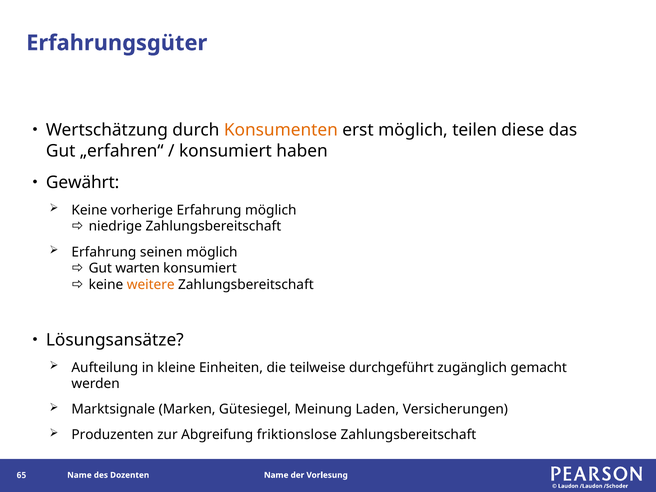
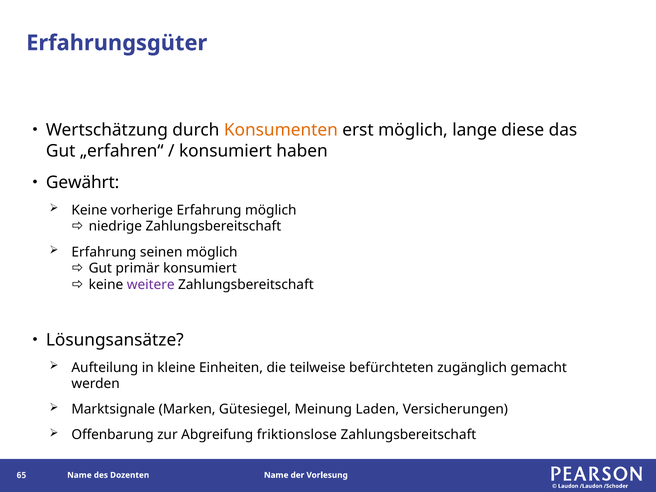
teilen: teilen -> lange
warten: warten -> primär
weitere colour: orange -> purple
durchgeführt: durchgeführt -> befürchteten
Produzenten: Produzenten -> Offenbarung
